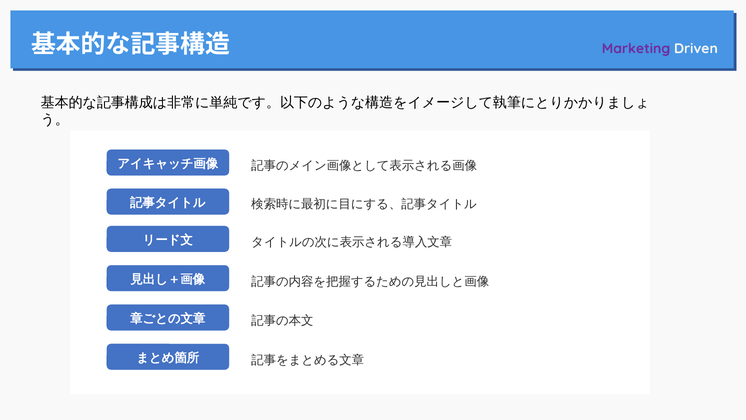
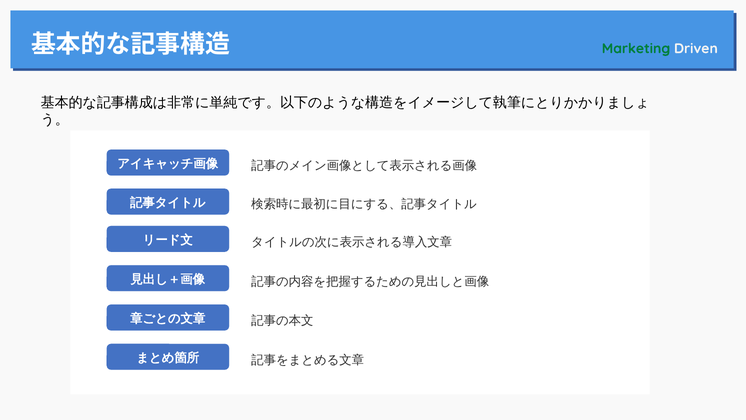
Marketing colour: purple -> green
